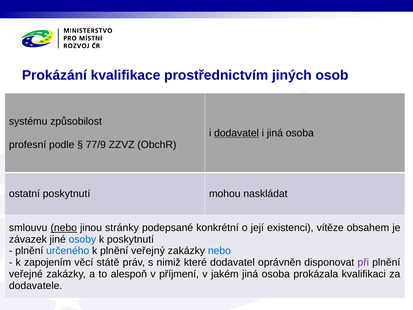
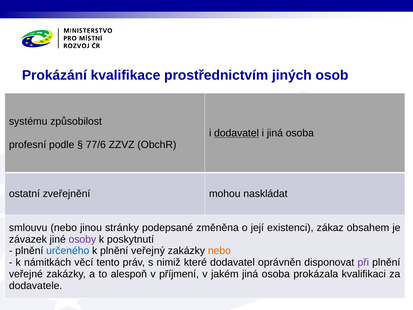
77/9: 77/9 -> 77/6
ostatní poskytnutí: poskytnutí -> zveřejnění
nebo at (64, 228) underline: present -> none
konkrétní: konkrétní -> změněna
vítěze: vítěze -> zákaz
osoby colour: blue -> purple
nebo at (219, 251) colour: blue -> orange
zapojením: zapojením -> námitkách
státě: státě -> tento
